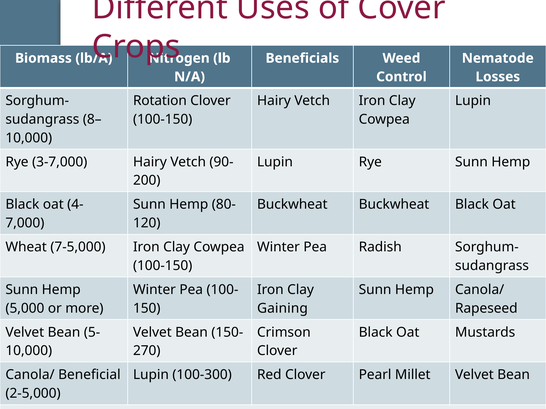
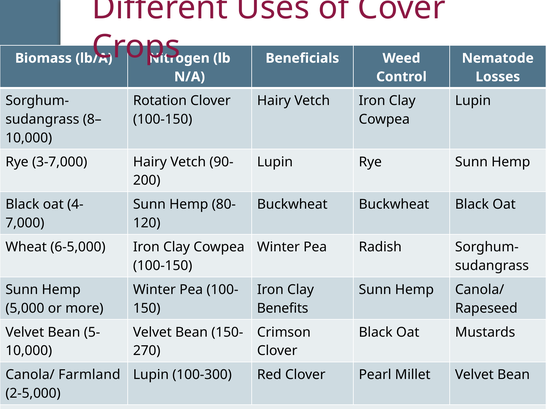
7-5,000: 7-5,000 -> 6-5,000
Gaining: Gaining -> Benefits
Beneficial: Beneficial -> Farmland
